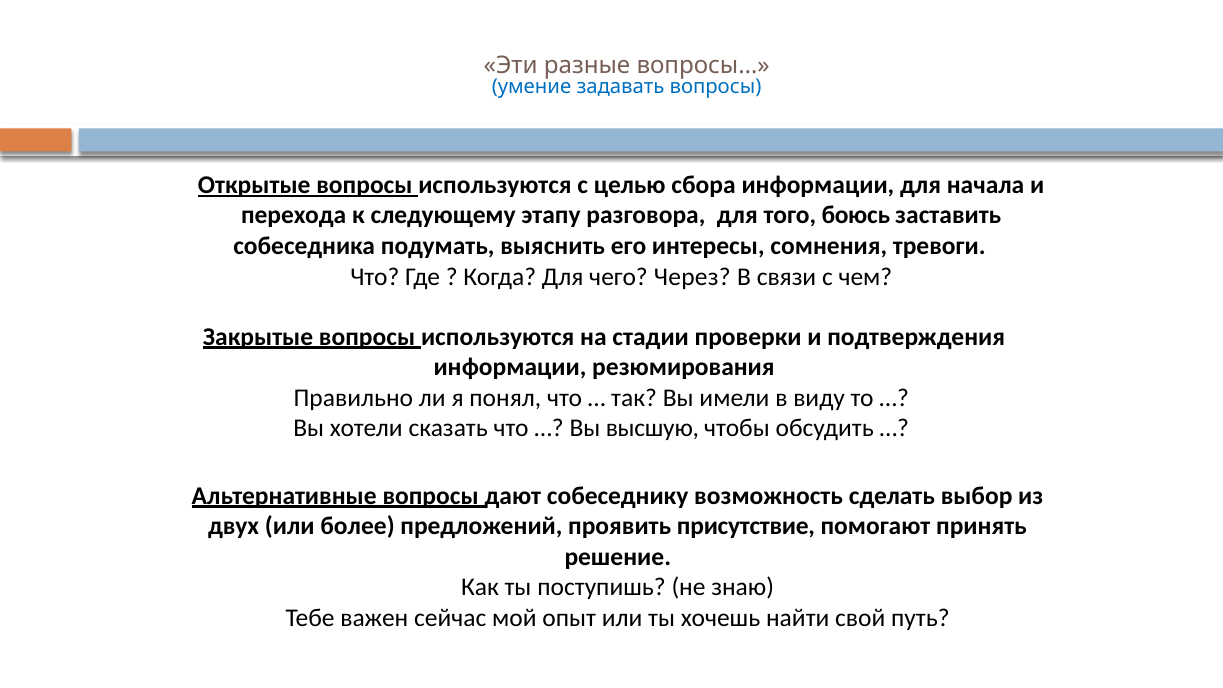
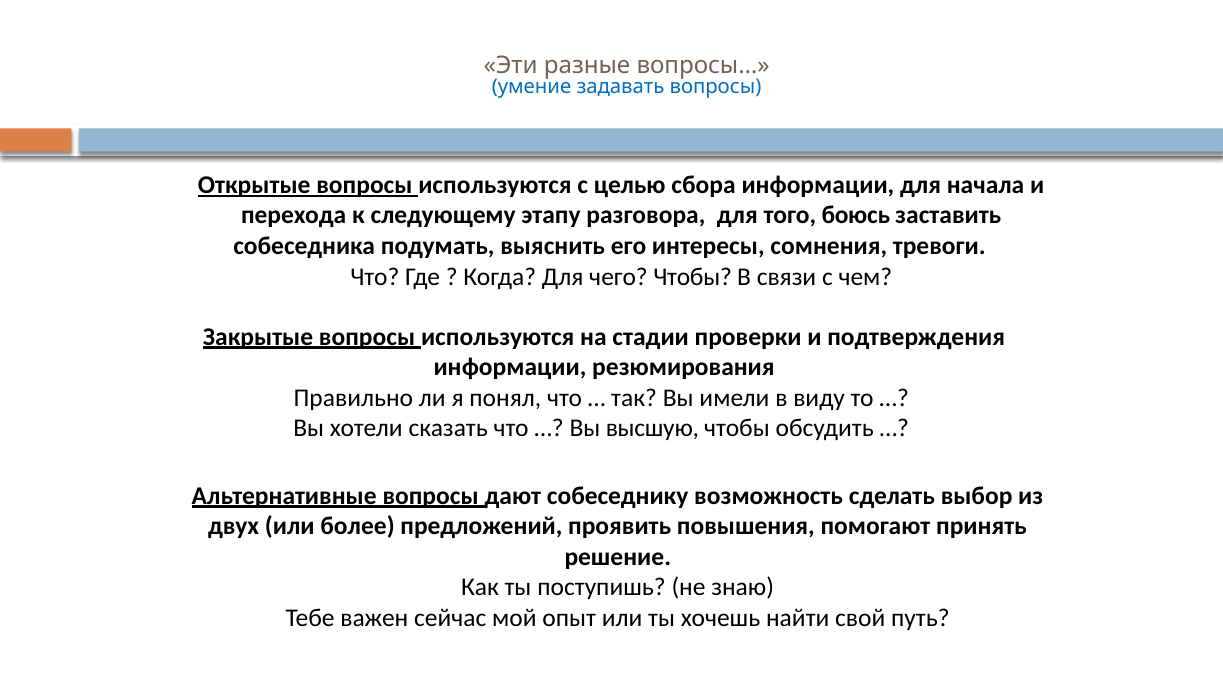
чего Через: Через -> Чтобы
присутствие: присутствие -> повышения
